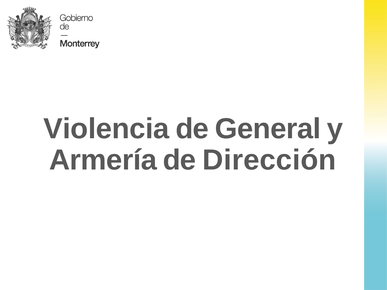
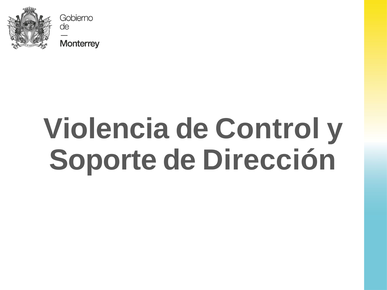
General: General -> Control
Armería: Armería -> Soporte
